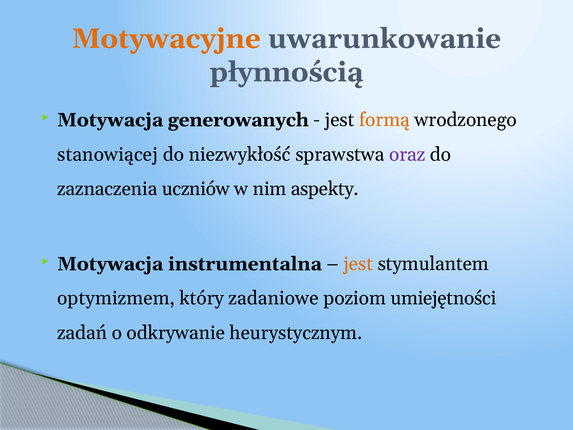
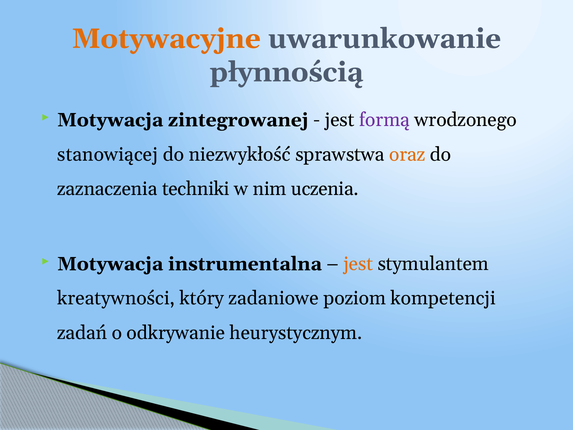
generowanych: generowanych -> zintegrowanej
formą colour: orange -> purple
oraz colour: purple -> orange
uczniów: uczniów -> techniki
aspekty: aspekty -> uczenia
optymizmem: optymizmem -> kreatywności
umiejętności: umiejętności -> kompetencji
